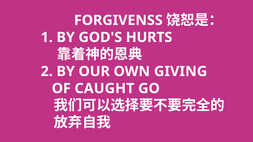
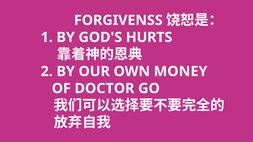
GIVING: GIVING -> MONEY
CAUGHT: CAUGHT -> DOCTOR
